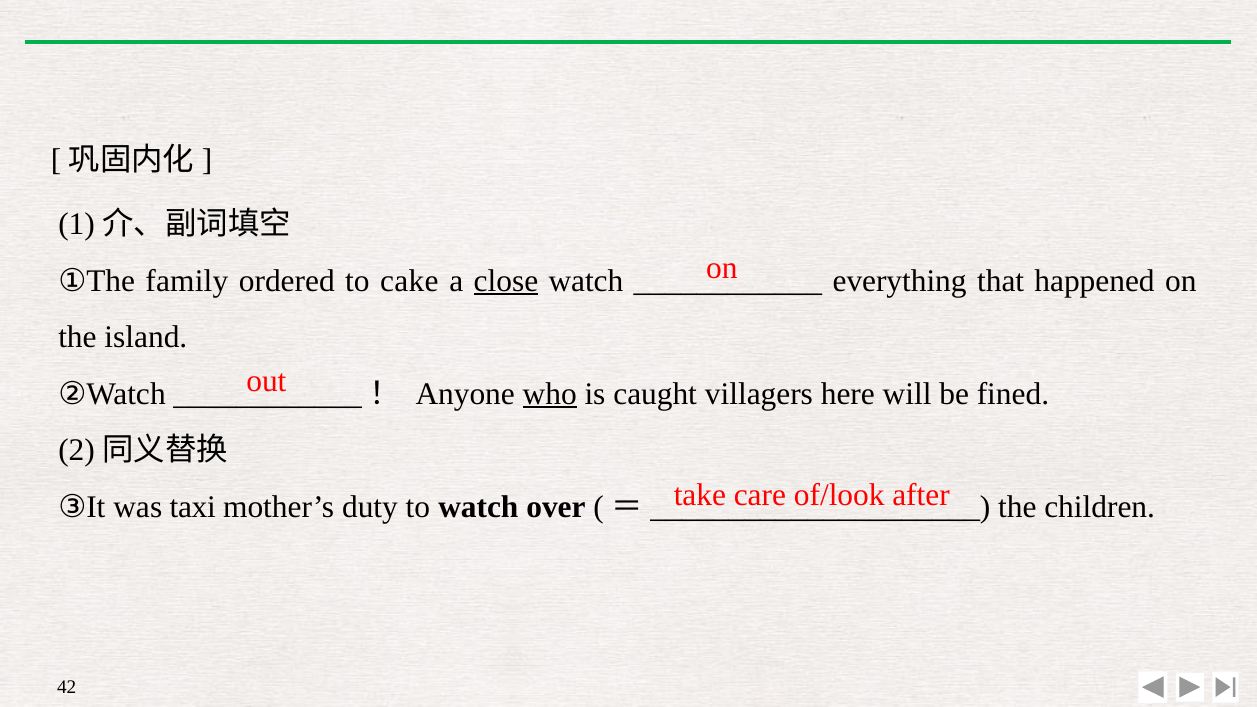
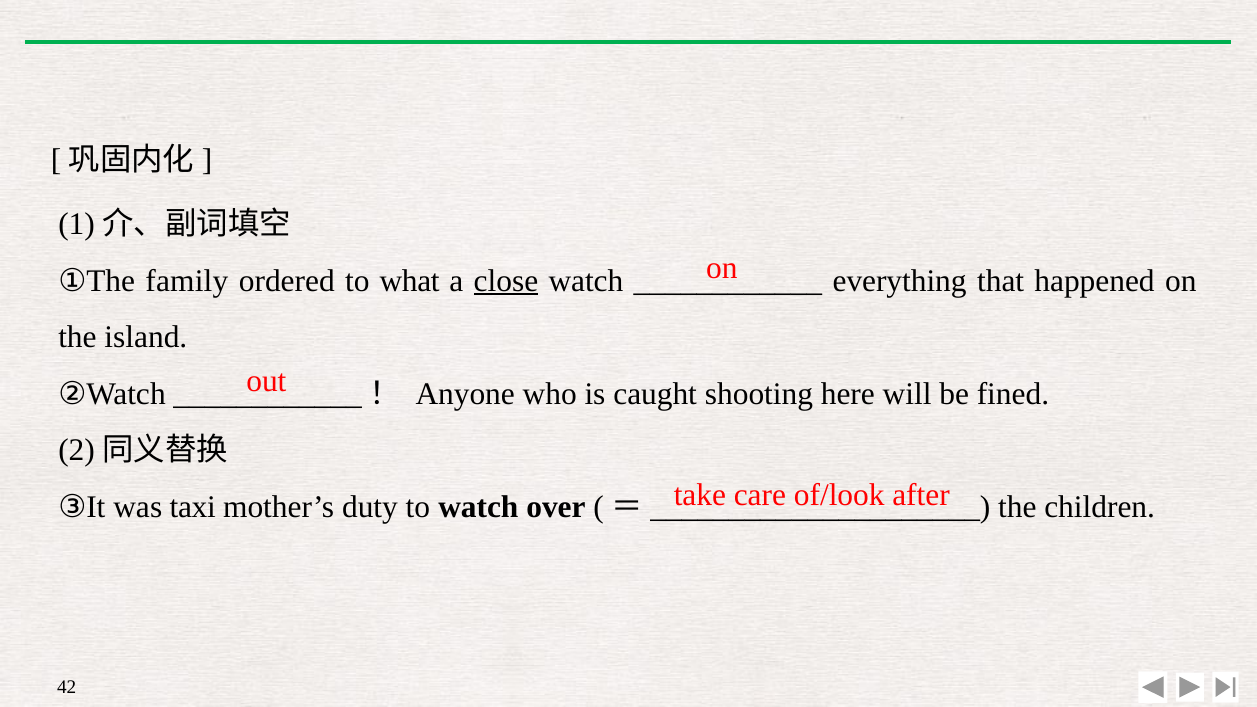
cake: cake -> what
who underline: present -> none
villagers: villagers -> shooting
